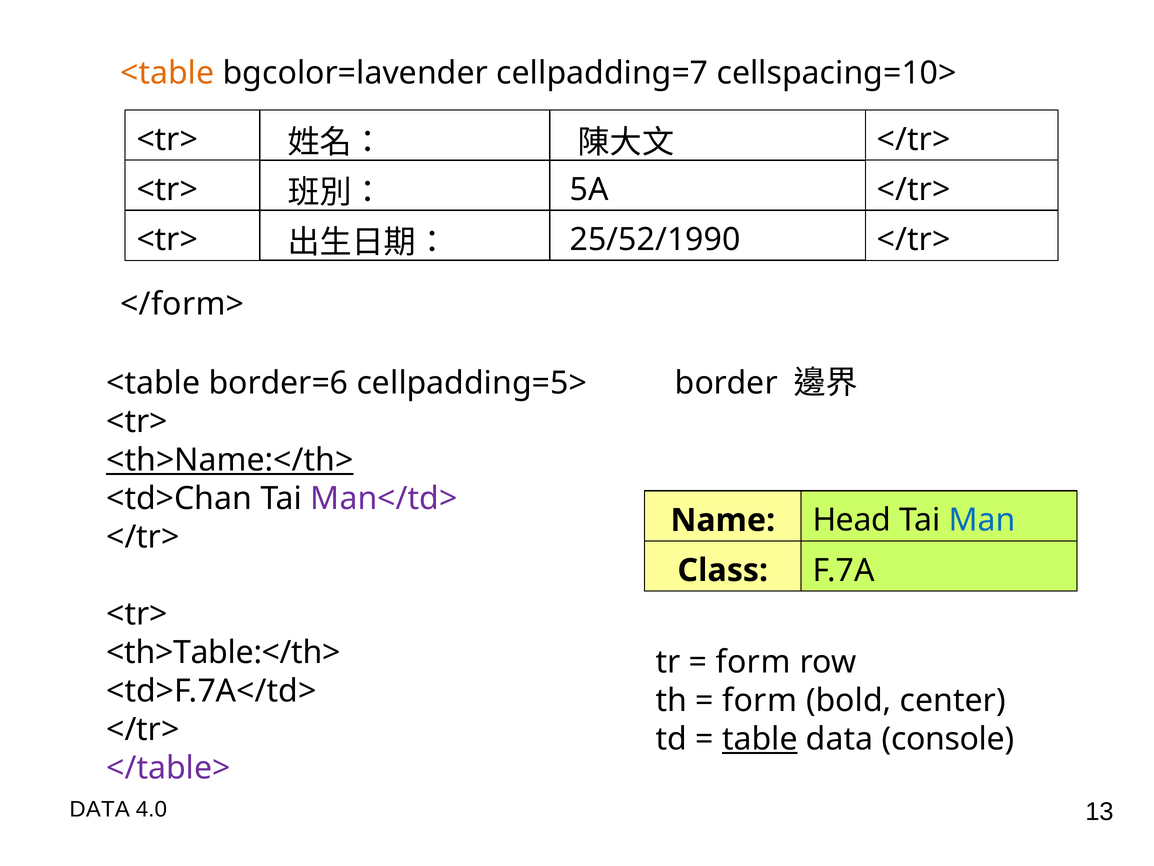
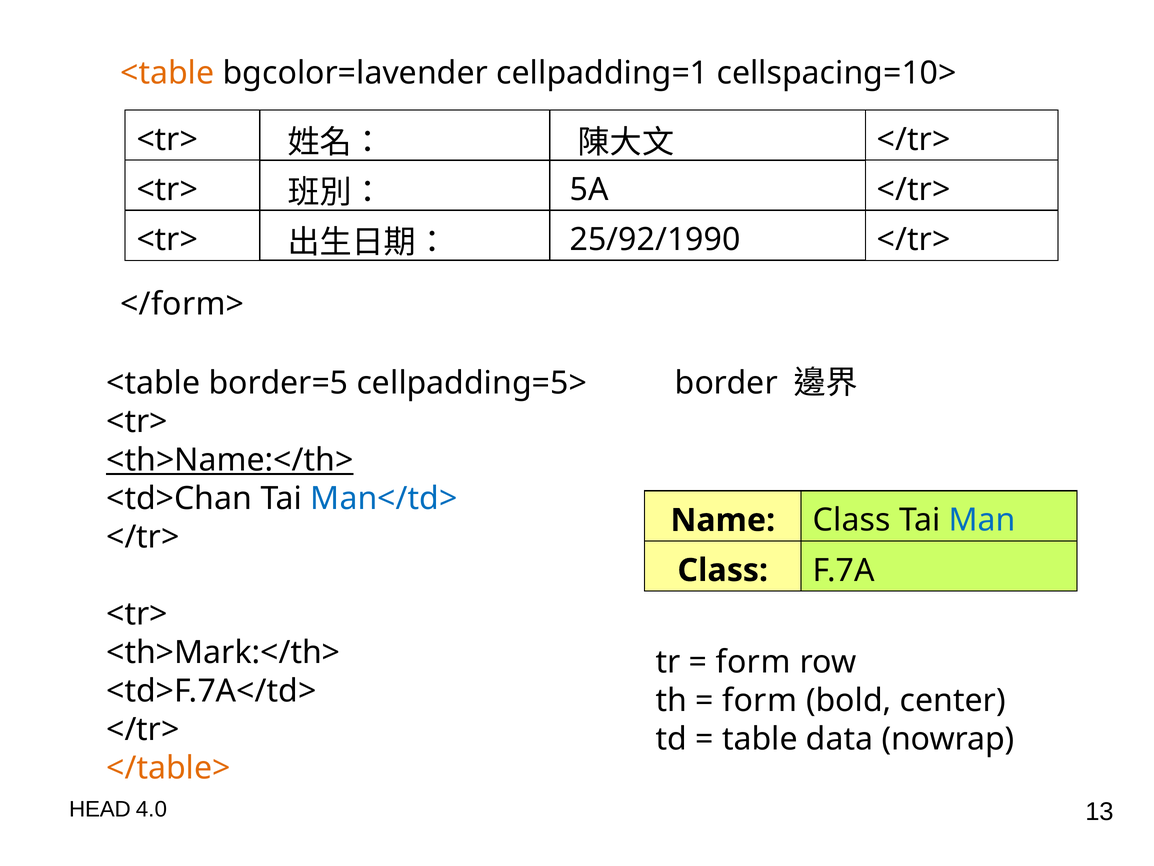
cellpadding=7: cellpadding=7 -> cellpadding=1
25/52/1990: 25/52/1990 -> 25/92/1990
border=6: border=6 -> border=5
Man</td> colour: purple -> blue
Head at (852, 520): Head -> Class
<th>Table:</th>: <th>Table:</th> -> <th>Mark:</th>
table underline: present -> none
console: console -> nowrap
</table> colour: purple -> orange
DATA at (100, 809): DATA -> HEAD
